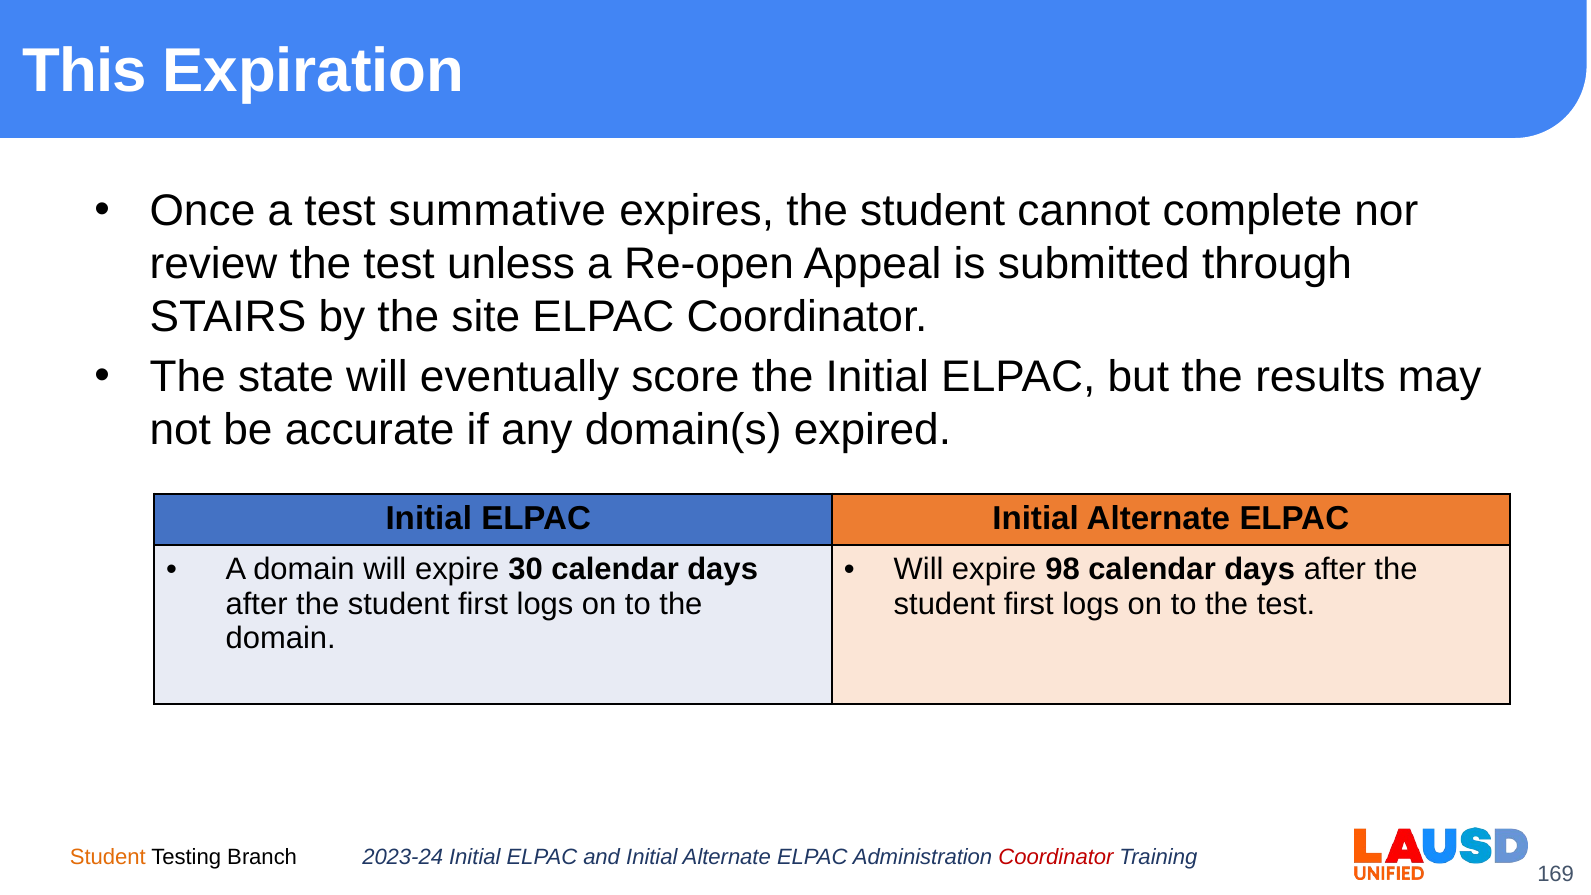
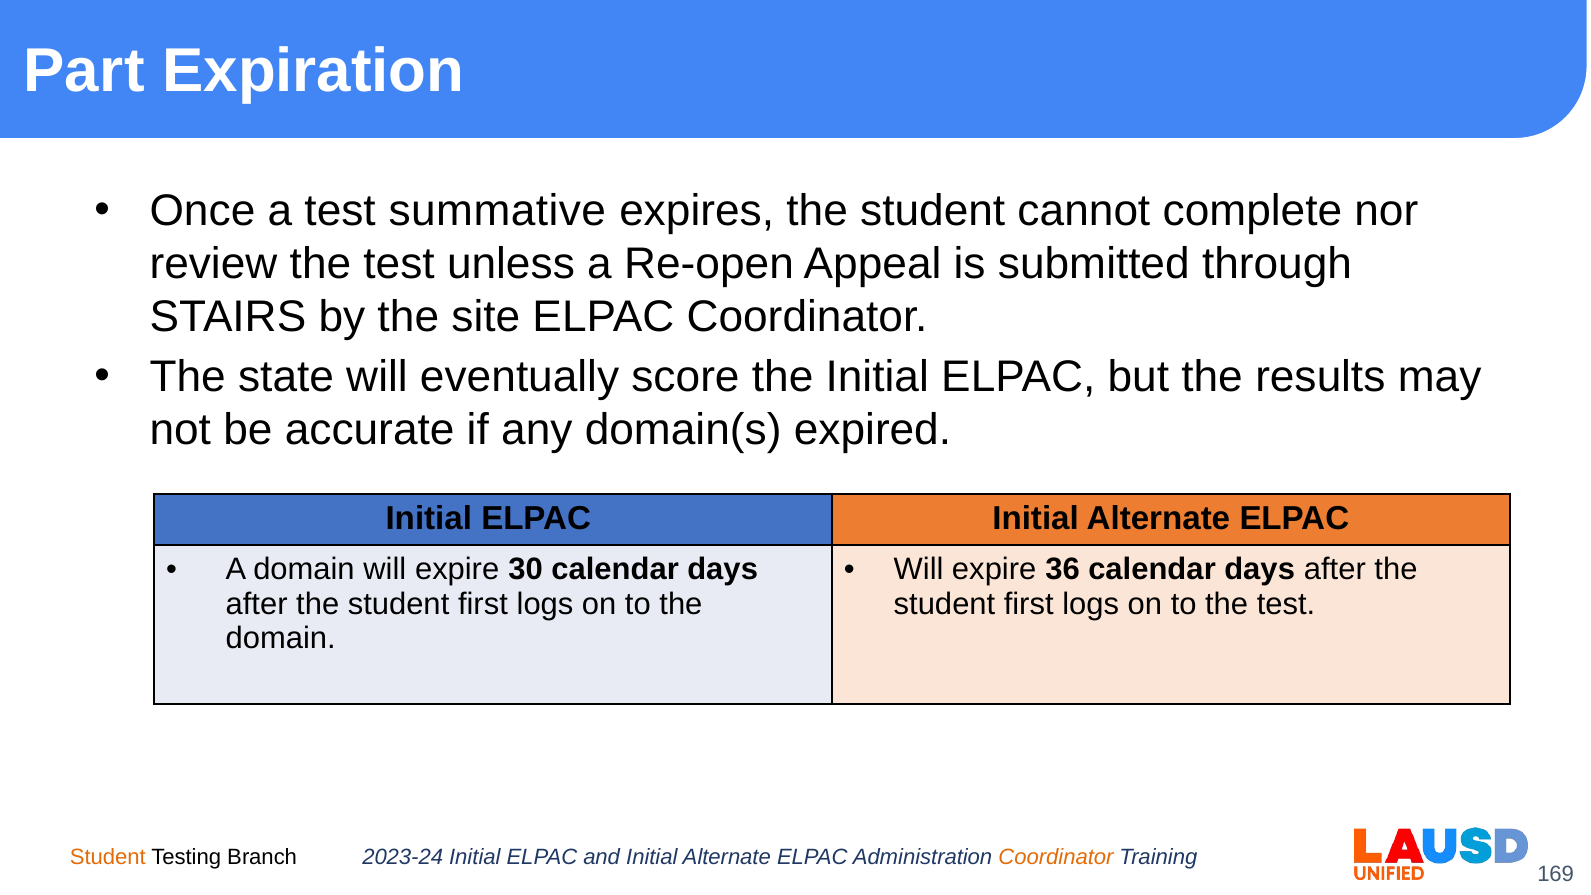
This: This -> Part
98: 98 -> 36
Coordinator at (1056, 858) colour: red -> orange
